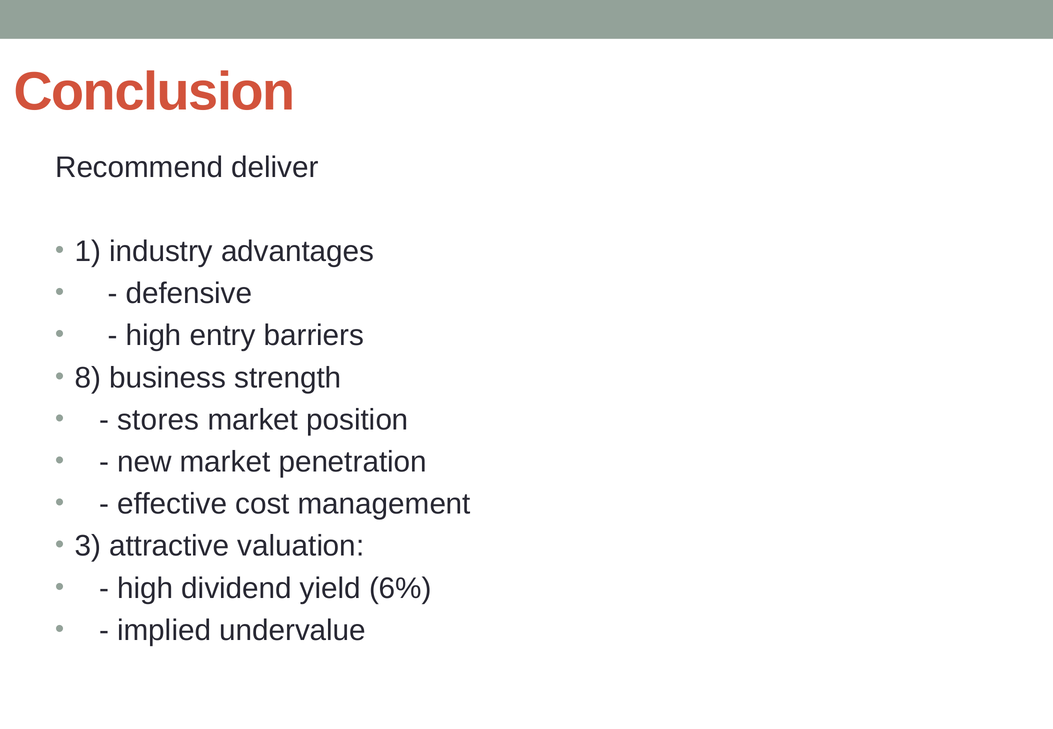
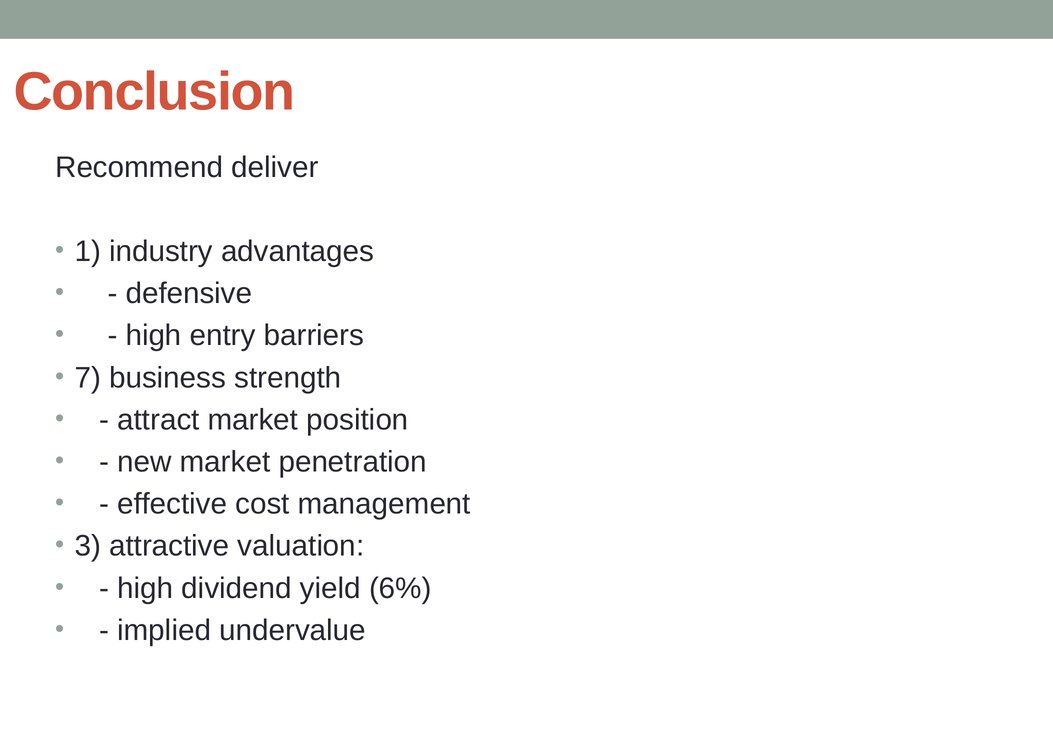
8: 8 -> 7
stores: stores -> attract
